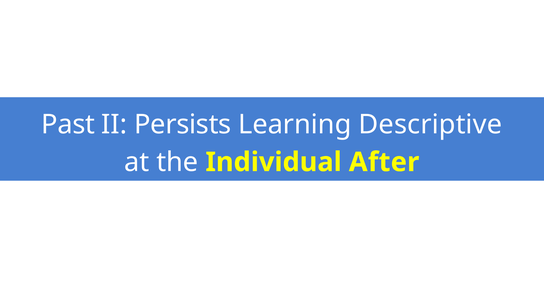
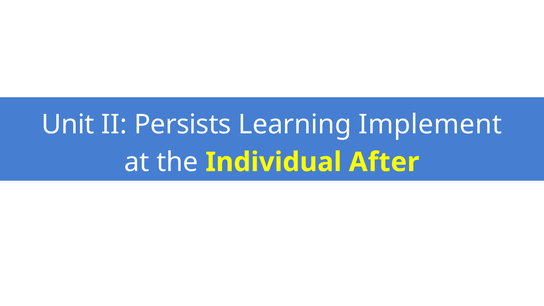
Past: Past -> Unit
Descriptive: Descriptive -> Implement
